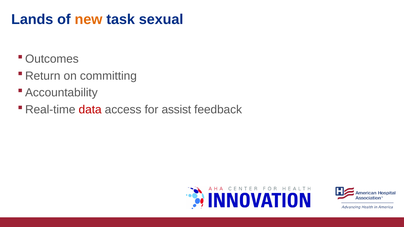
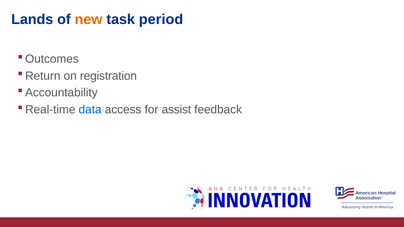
sexual: sexual -> period
committing: committing -> registration
data colour: red -> blue
